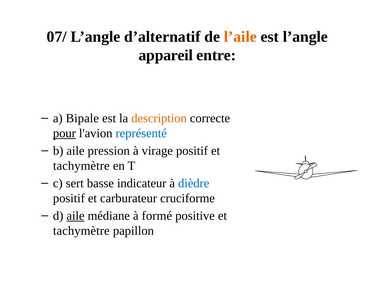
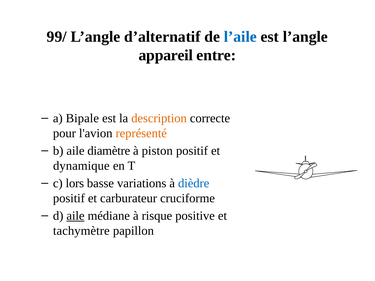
07/: 07/ -> 99/
l’aile colour: orange -> blue
pour underline: present -> none
représenté colour: blue -> orange
pression: pression -> diamètre
virage: virage -> piston
tachymètre at (81, 166): tachymètre -> dynamique
sert: sert -> lors
indicateur: indicateur -> variations
formé: formé -> risque
